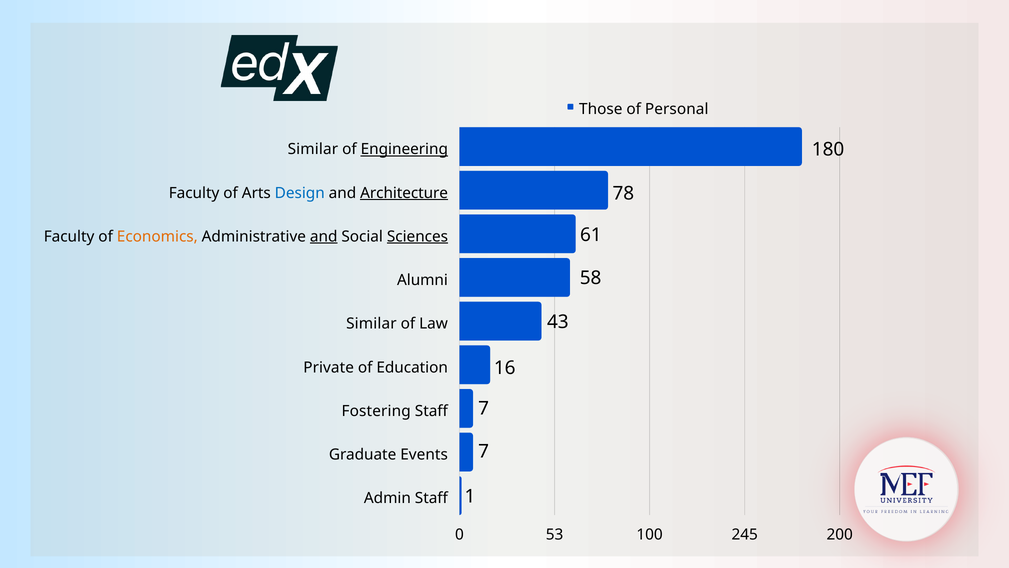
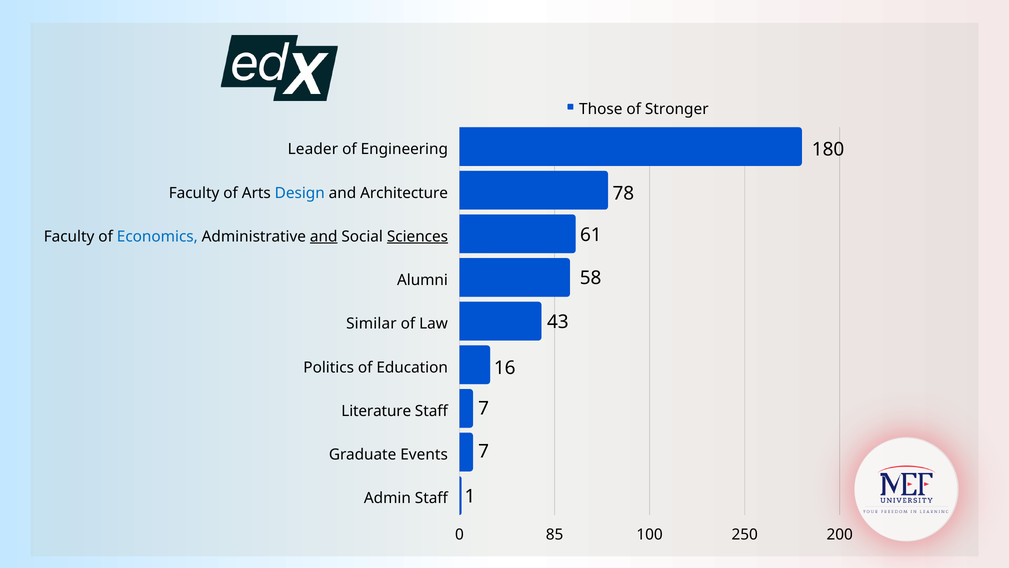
Personal: Personal -> Stronger
Similar at (313, 149): Similar -> Leader
Engineering underline: present -> none
Architecture underline: present -> none
Economics colour: orange -> blue
Private: Private -> Politics
Fostering: Fostering -> Literature
53: 53 -> 85
245: 245 -> 250
